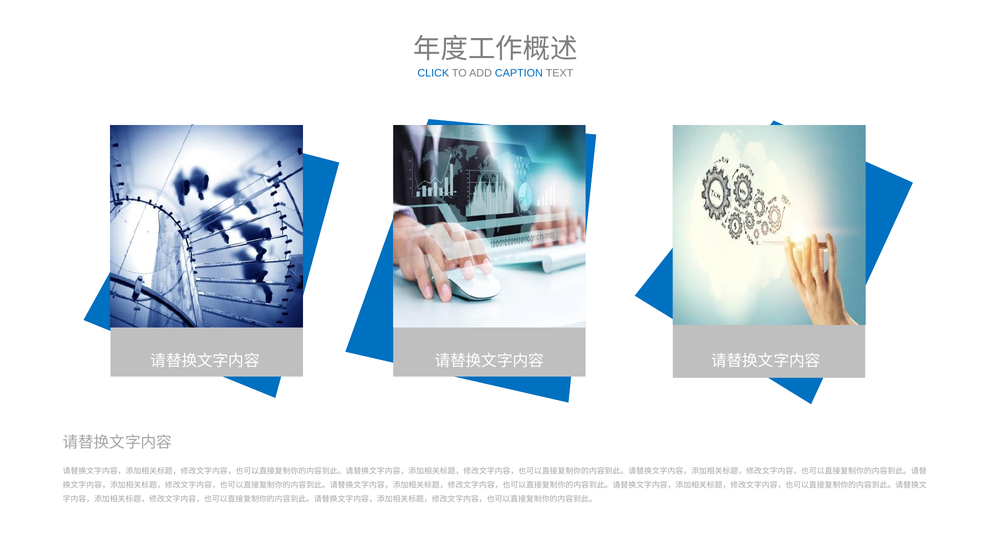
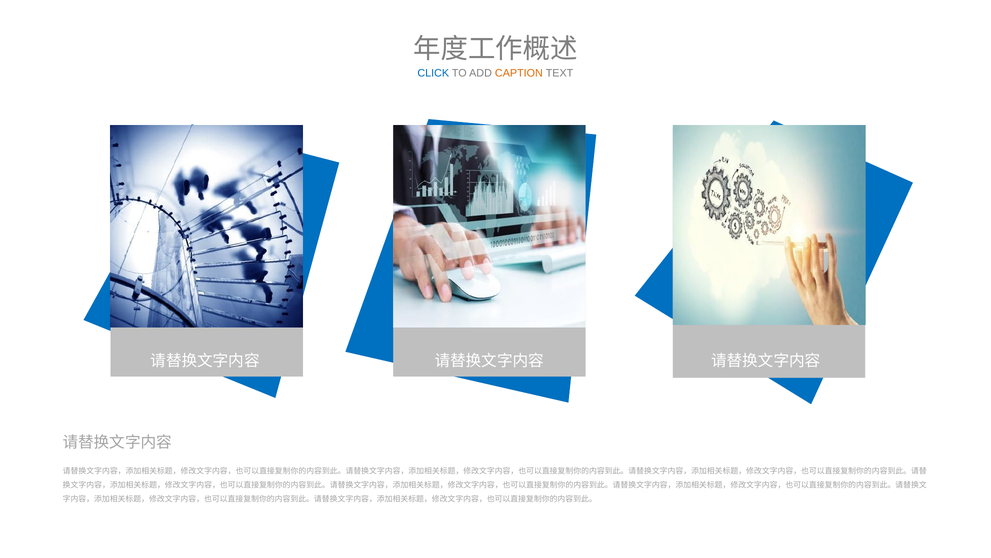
CAPTION colour: blue -> orange
